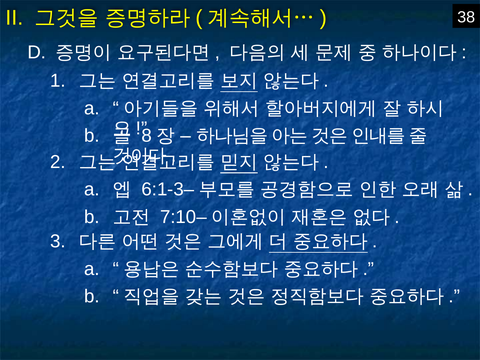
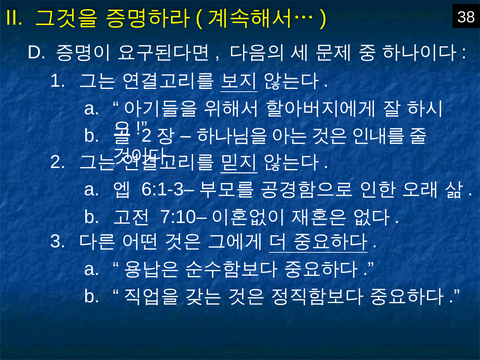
8 at (147, 136): 8 -> 2
